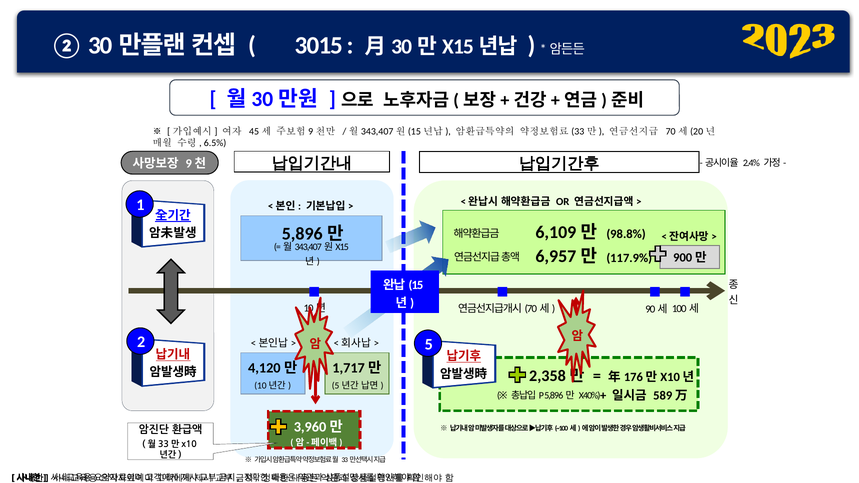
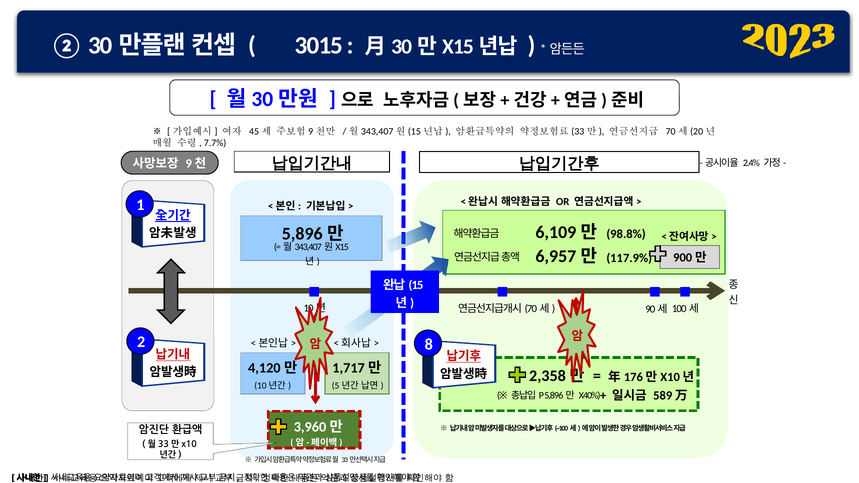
6.5%: 6.5% -> 7.7%
5: 5 -> 8
